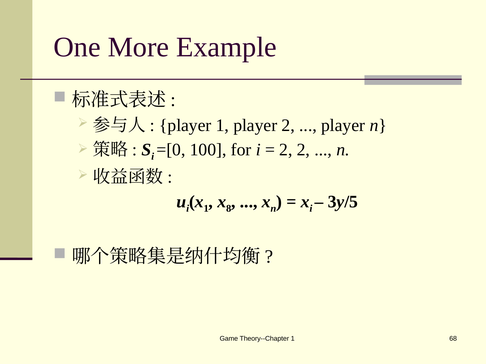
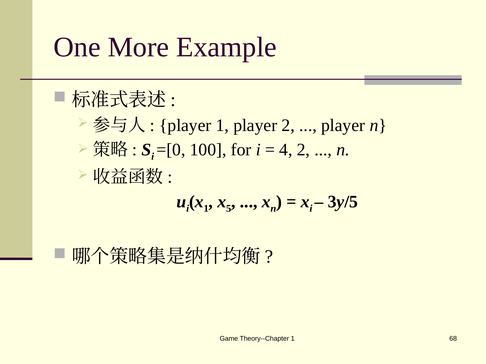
2 at (286, 150): 2 -> 4
8: 8 -> 5
